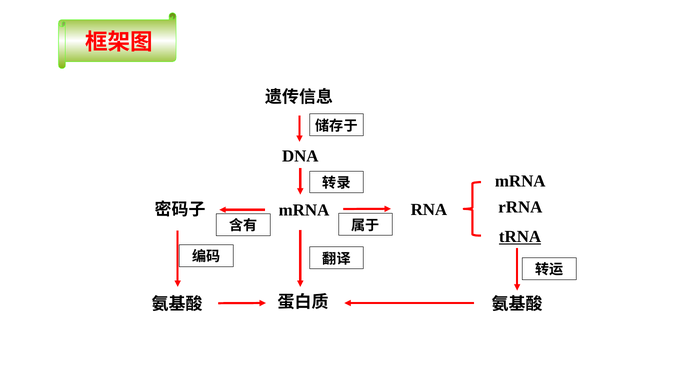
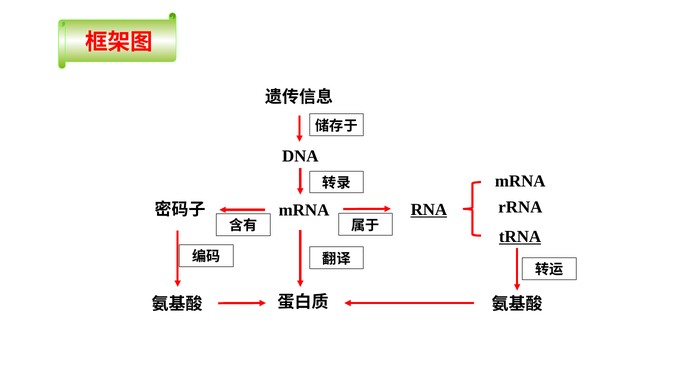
RNA underline: none -> present
